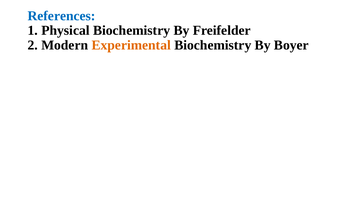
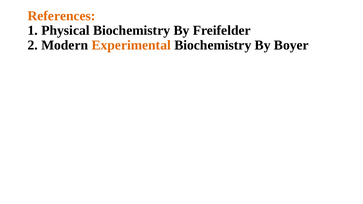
References colour: blue -> orange
